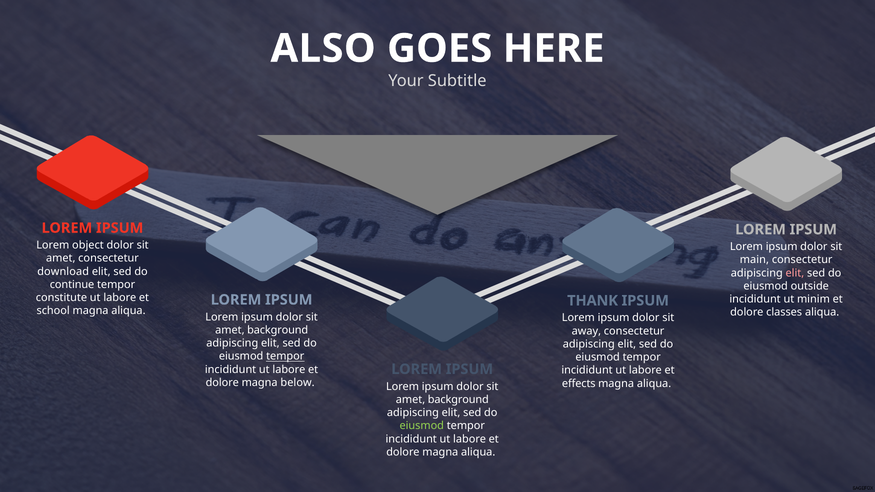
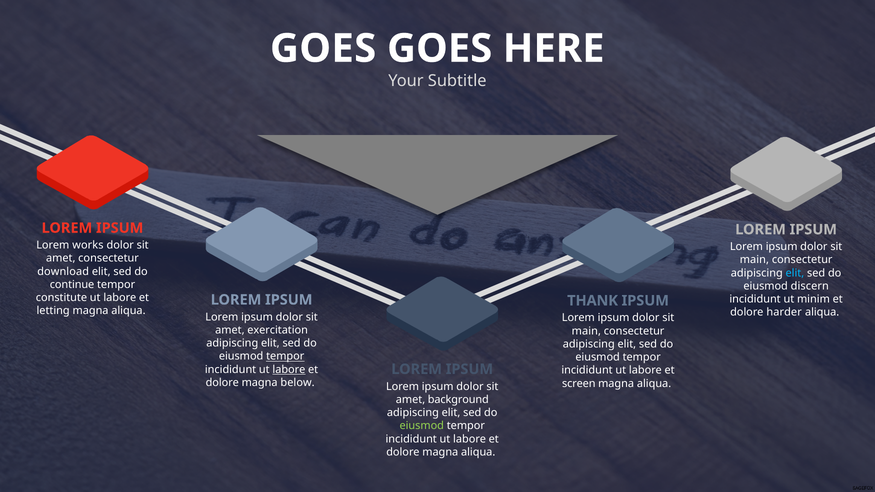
ALSO at (323, 49): ALSO -> GOES
object: object -> works
elit at (795, 273) colour: pink -> light blue
outside: outside -> discern
school: school -> letting
classes: classes -> harder
background at (278, 330): background -> exercitation
away at (586, 331): away -> main
labore at (289, 370) underline: none -> present
effects: effects -> screen
